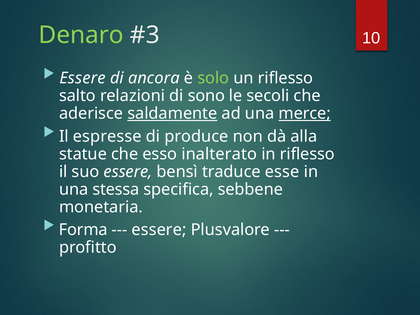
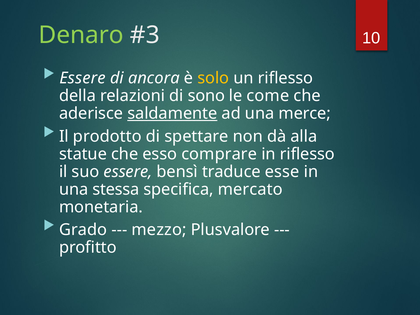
solo colour: light green -> yellow
salto: salto -> della
secoli: secoli -> come
merce underline: present -> none
espresse: espresse -> prodotto
produce: produce -> spettare
inalterato: inalterato -> comprare
sebbene: sebbene -> mercato
Forma: Forma -> Grado
essere at (159, 230): essere -> mezzo
